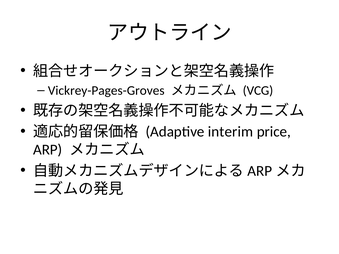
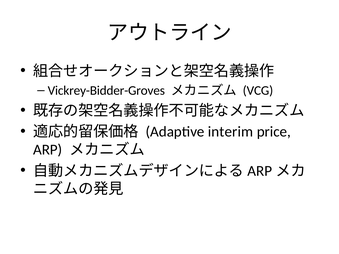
Vickrey-Pages-Groves: Vickrey-Pages-Groves -> Vickrey-Bidder-Groves
